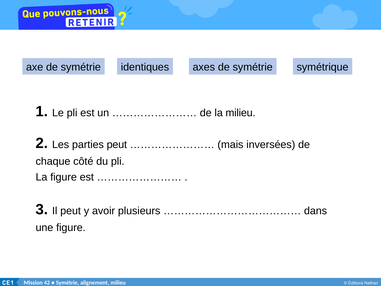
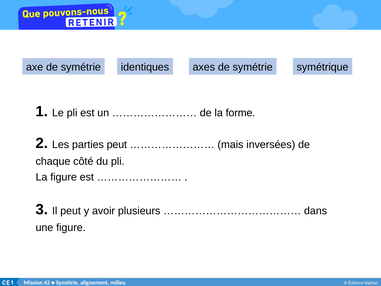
la milieu: milieu -> forme
